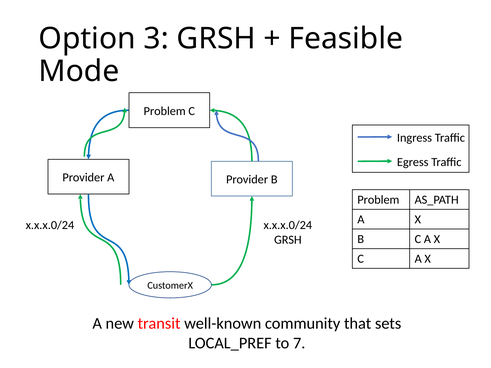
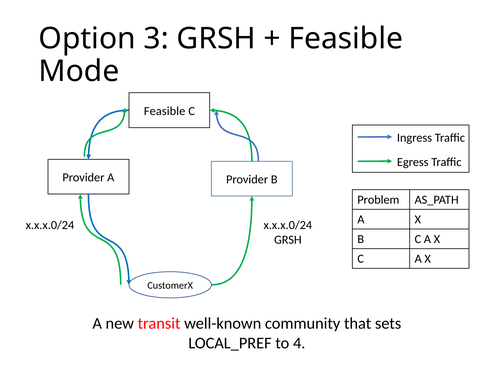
Problem at (165, 111): Problem -> Feasible
7: 7 -> 4
